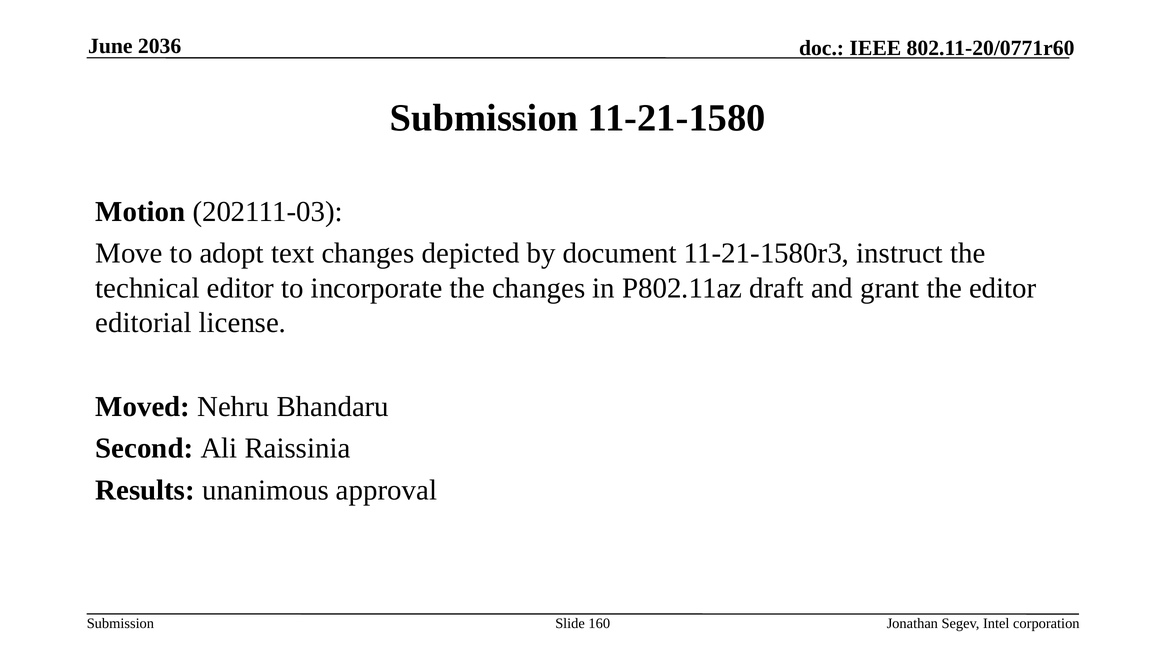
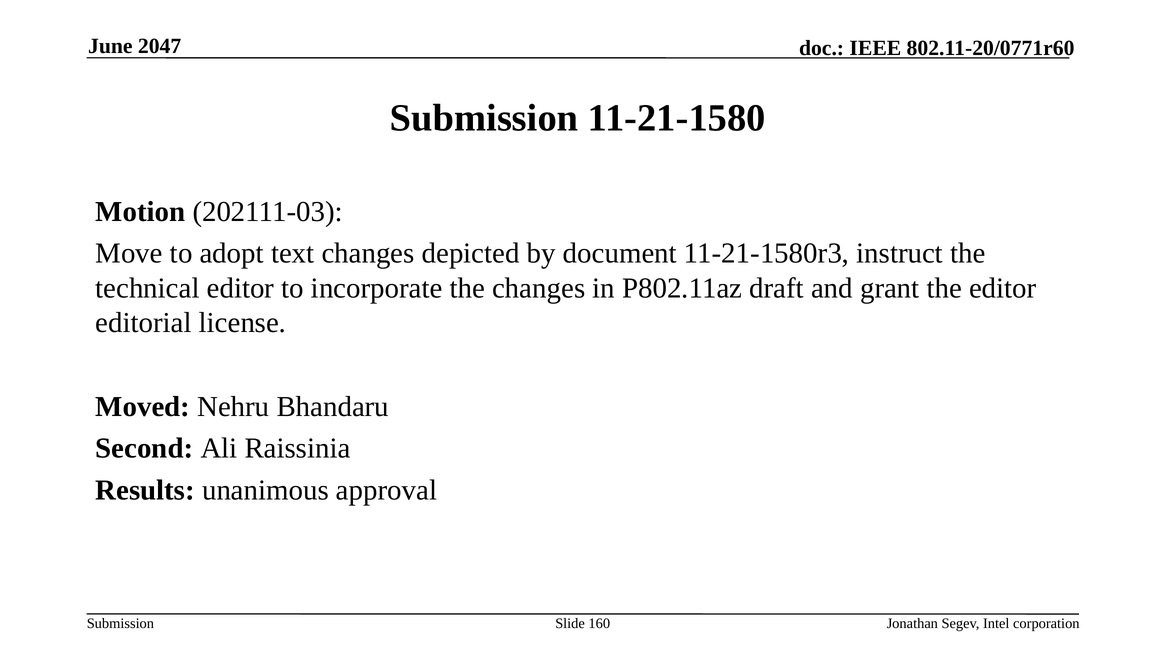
2036: 2036 -> 2047
